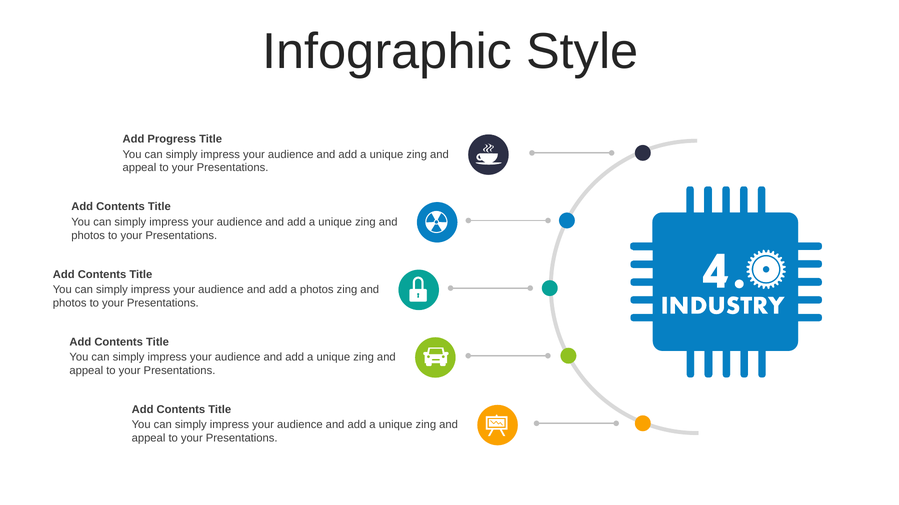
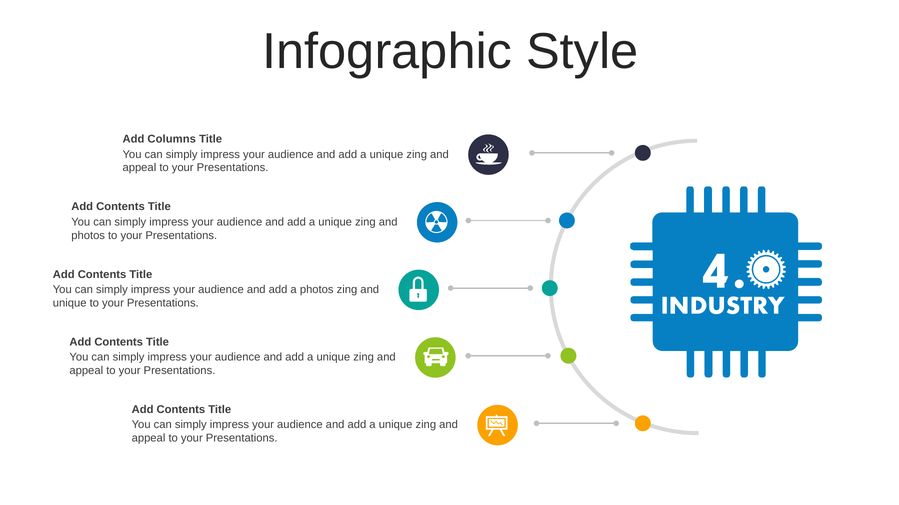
Progress: Progress -> Columns
photos at (70, 303): photos -> unique
